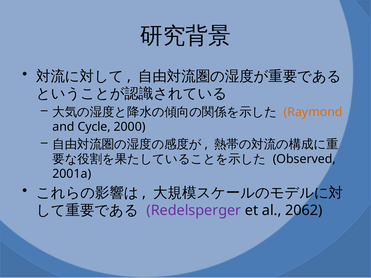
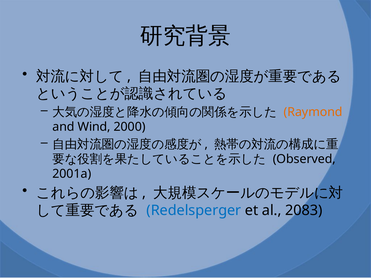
Cycle: Cycle -> Wind
Redelsperger colour: purple -> blue
2062: 2062 -> 2083
